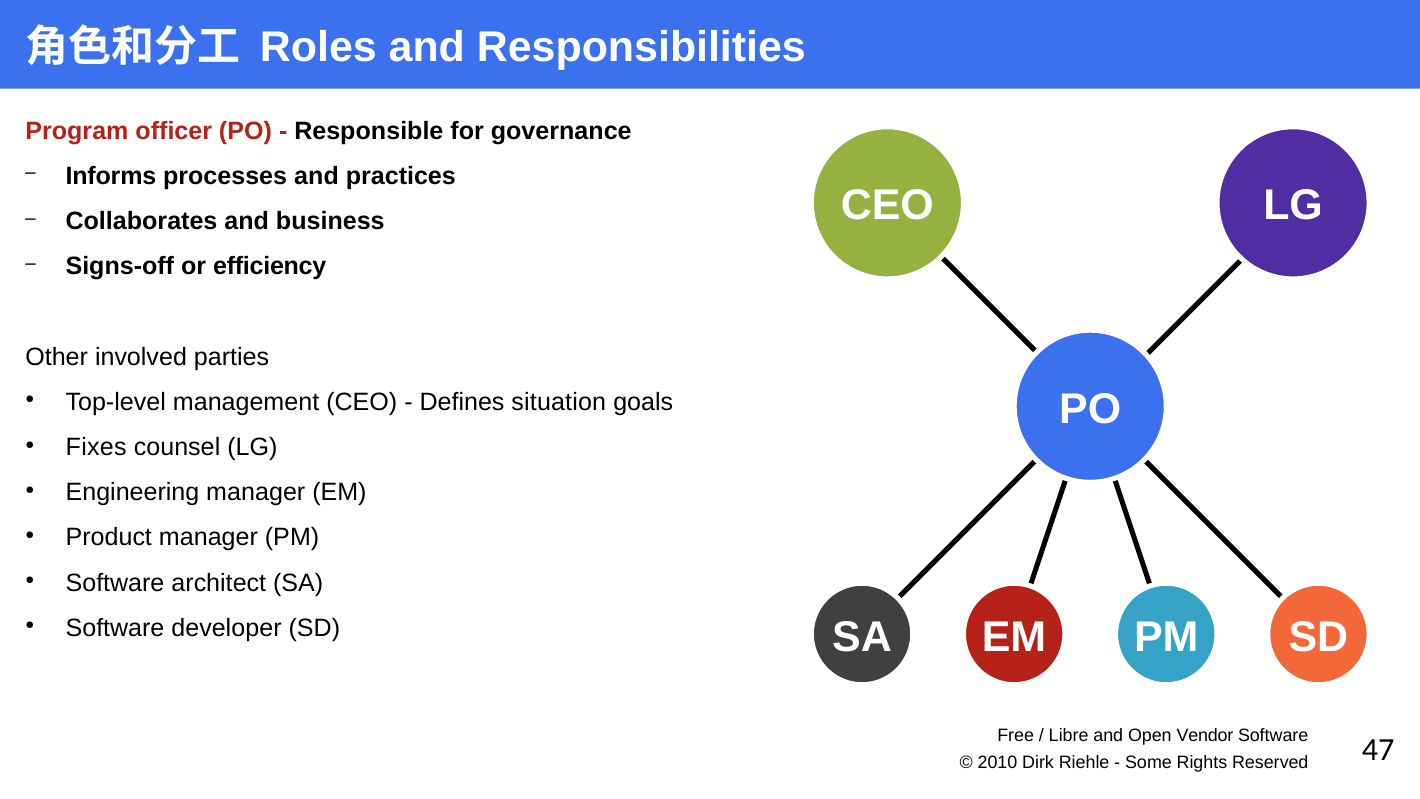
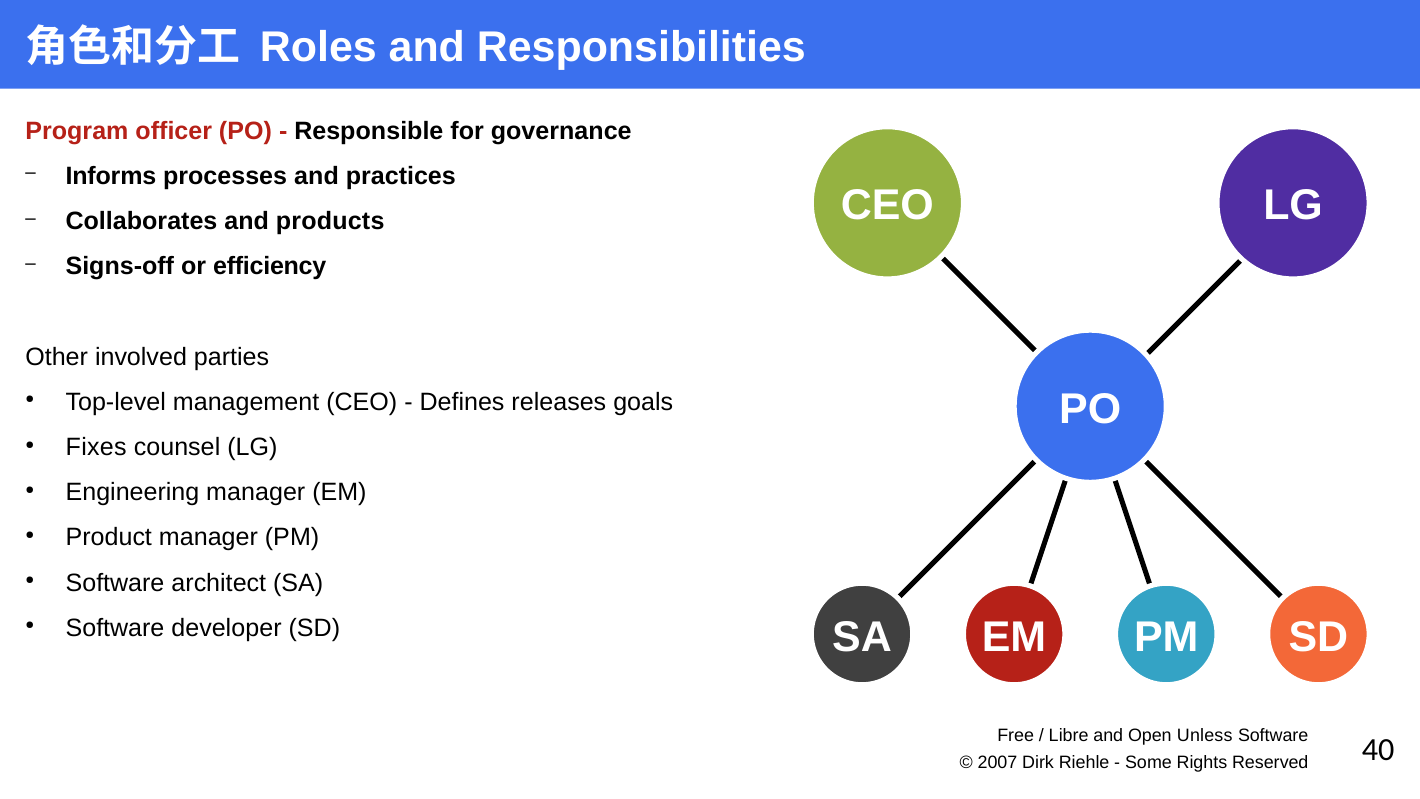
business: business -> products
situation: situation -> releases
Vendor: Vendor -> Unless
2010: 2010 -> 2007
47: 47 -> 40
